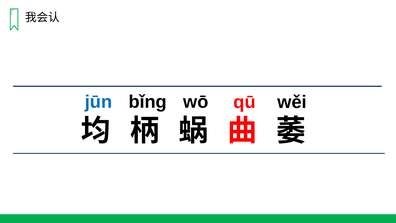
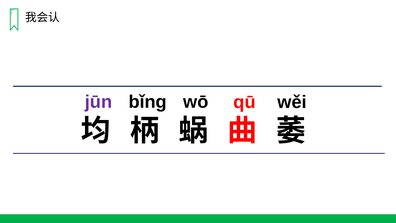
jūn colour: blue -> purple
